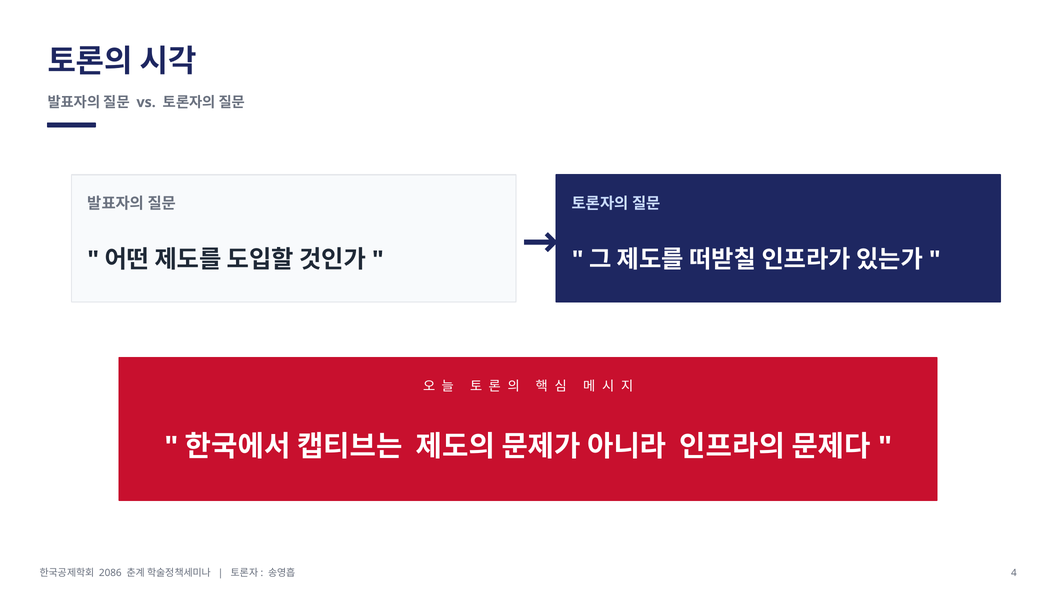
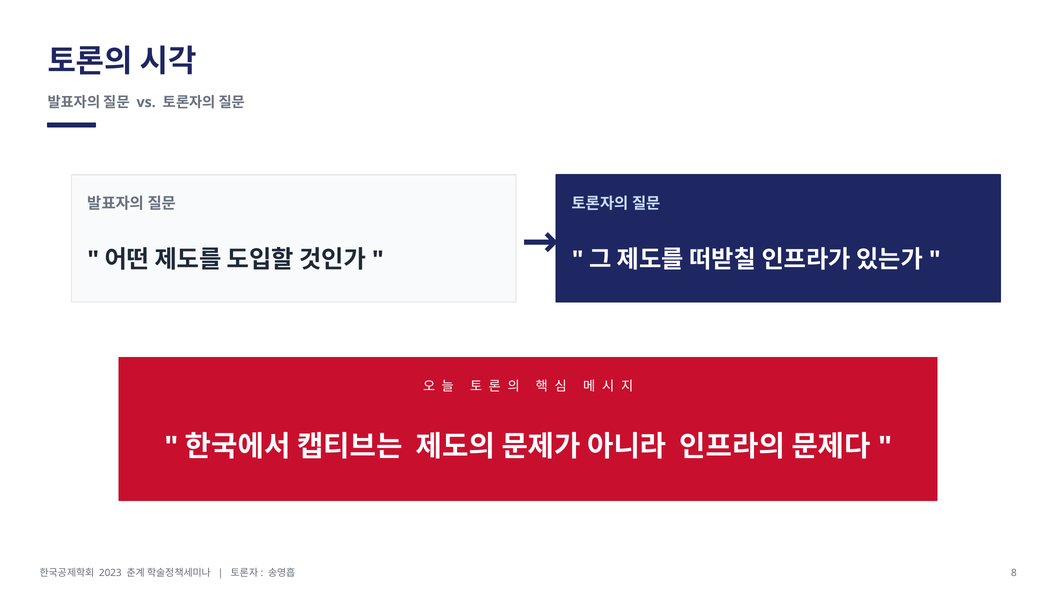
2086: 2086 -> 2023
4: 4 -> 8
